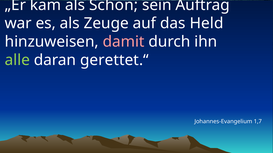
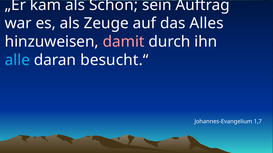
Held: Held -> Alles
alle colour: light green -> light blue
gerettet.“: gerettet.“ -> besucht.“
